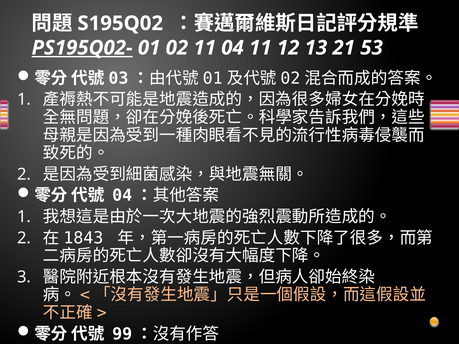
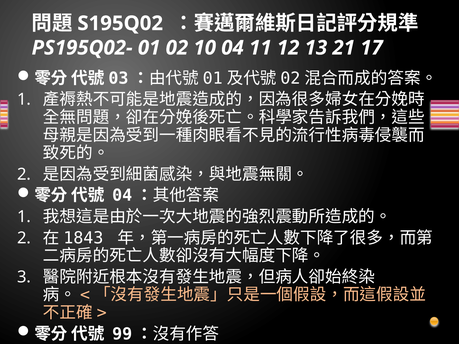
PS195Q02- underline: present -> none
02 11: 11 -> 10
53: 53 -> 17
